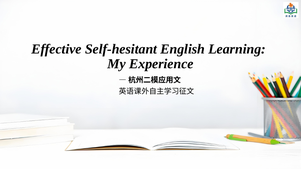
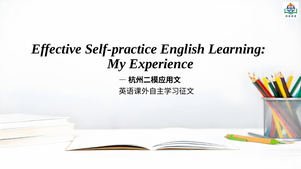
Self-hesitant: Self-hesitant -> Self-practice
